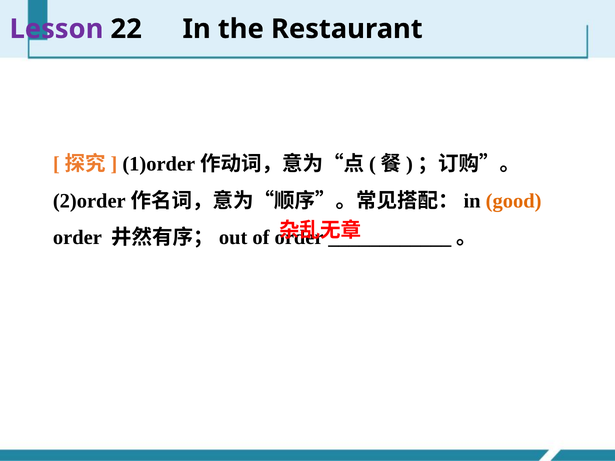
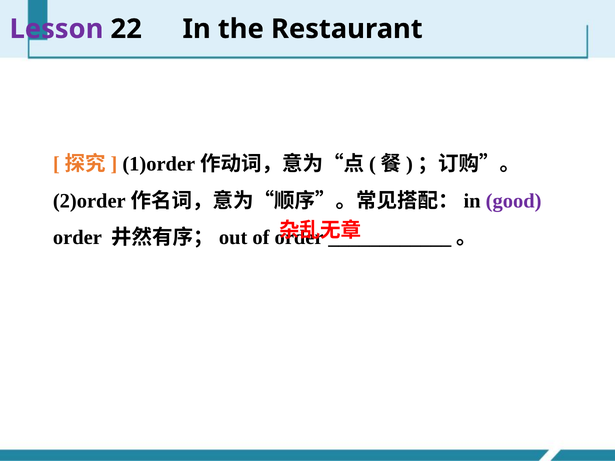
good colour: orange -> purple
